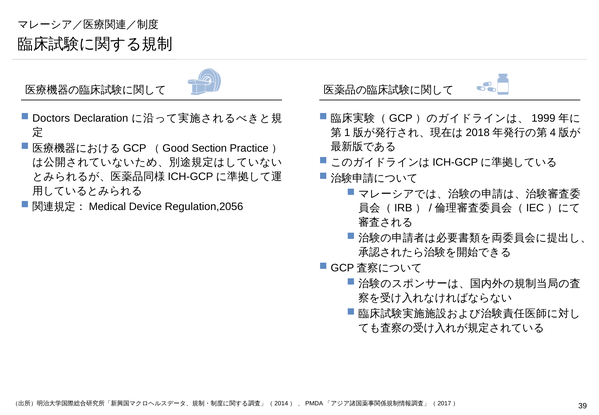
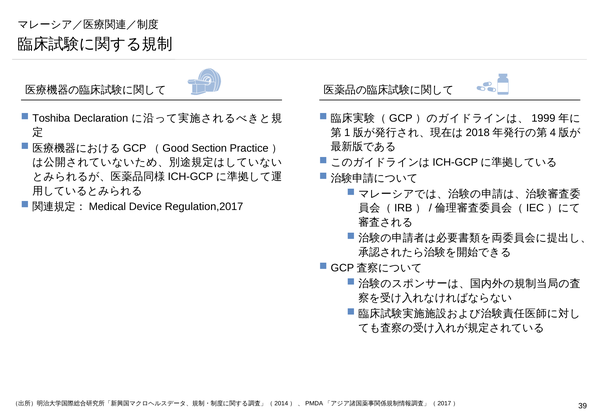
Doctors: Doctors -> Toshiba
Regulation,2056: Regulation,2056 -> Regulation,2017
